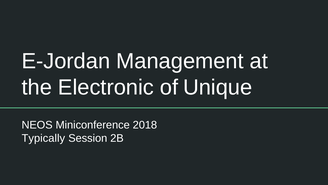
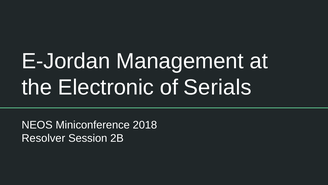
Unique: Unique -> Serials
Typically: Typically -> Resolver
